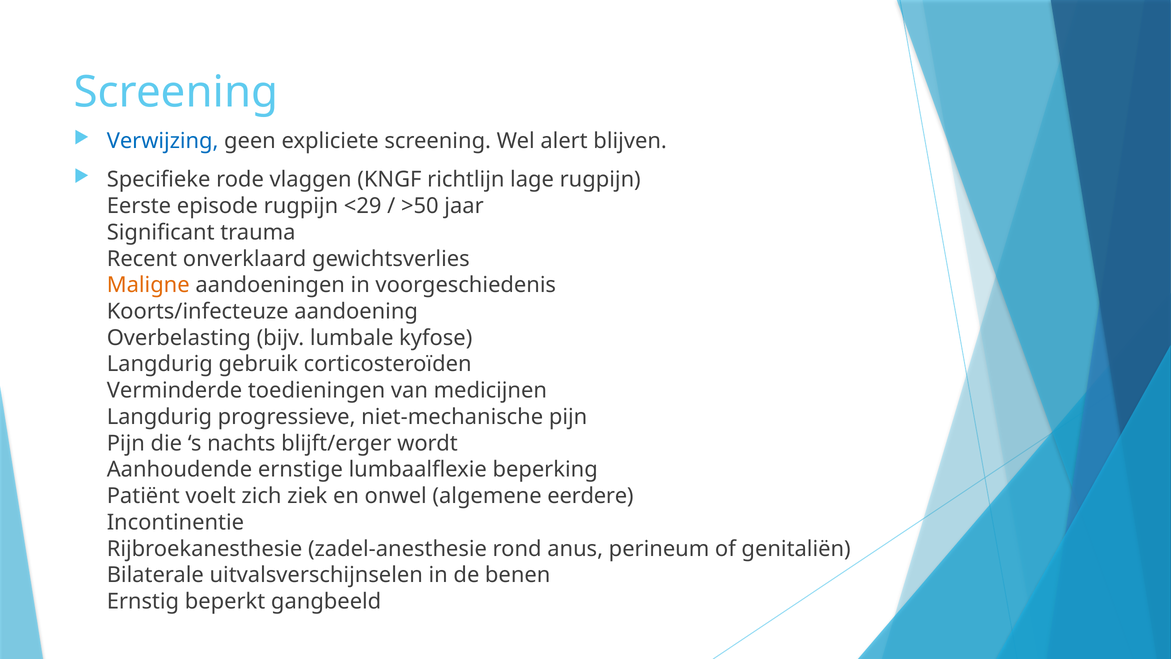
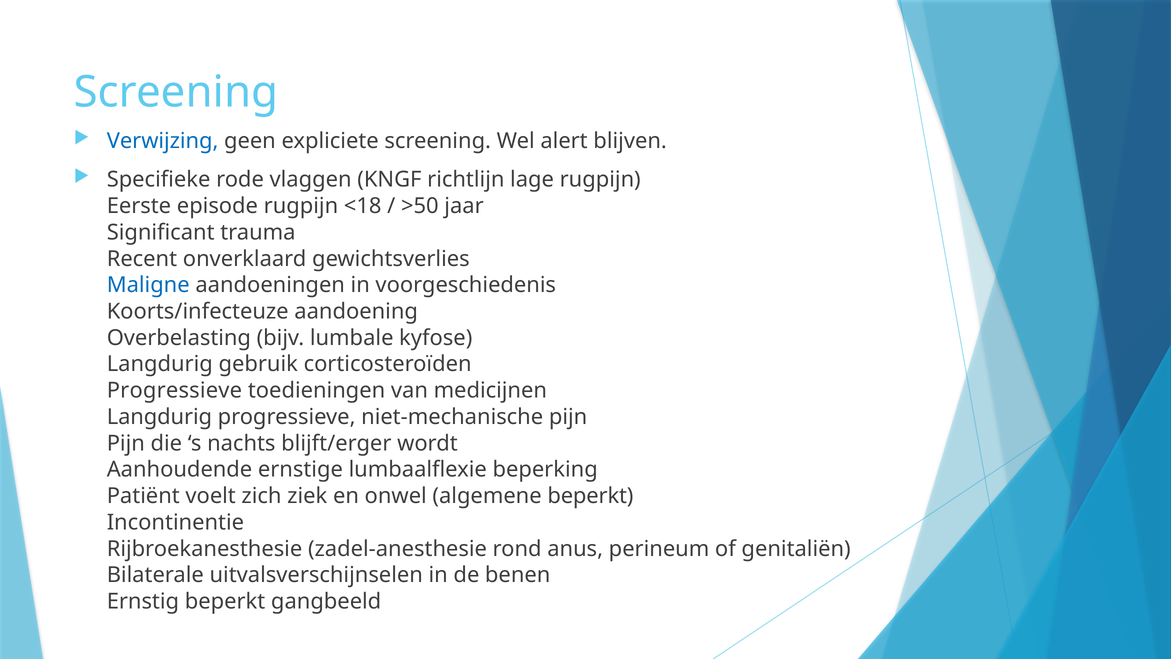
<29: <29 -> <18
Maligne colour: orange -> blue
Verminderde at (175, 390): Verminderde -> Progressieve
algemene eerdere: eerdere -> beperkt
